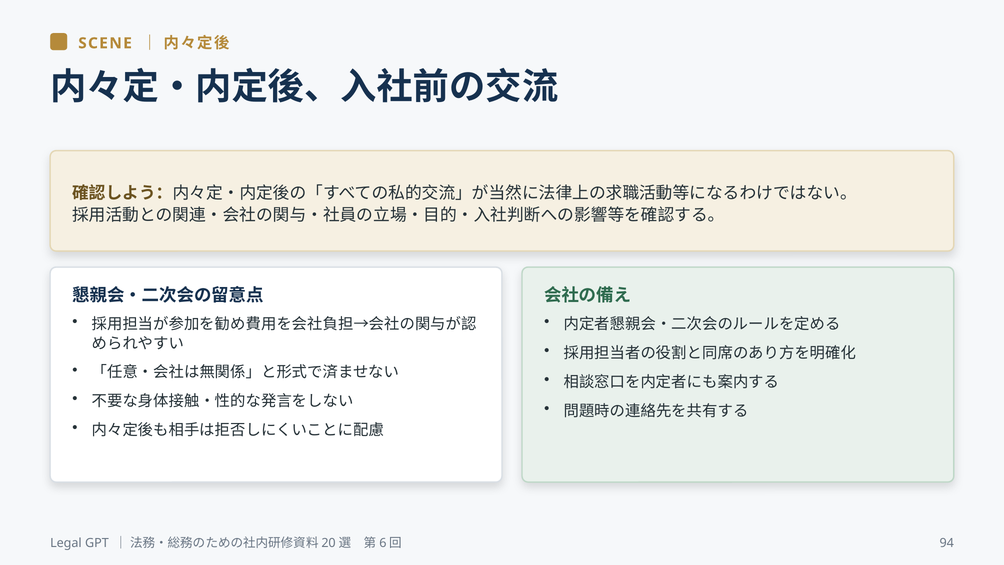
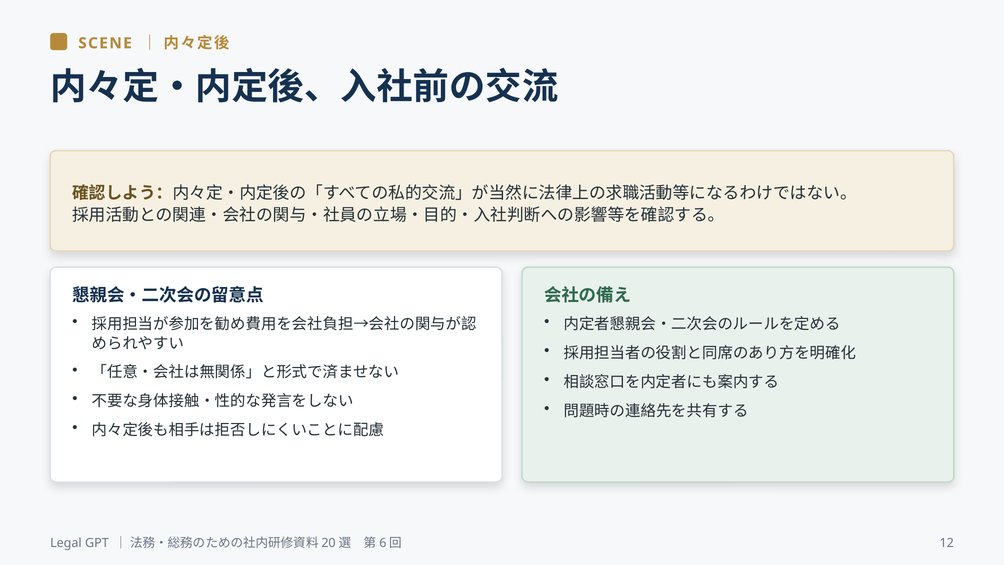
94: 94 -> 12
